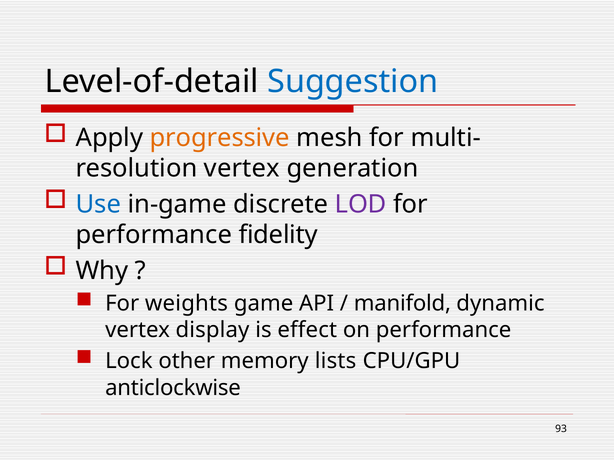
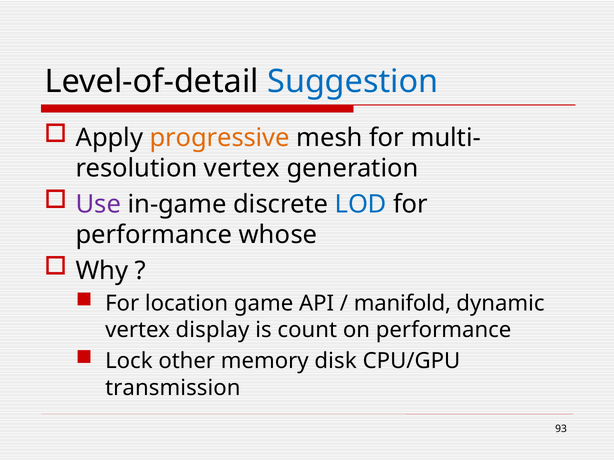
Use colour: blue -> purple
LOD colour: purple -> blue
fidelity: fidelity -> whose
weights: weights -> location
effect: effect -> count
lists: lists -> disk
anticlockwise: anticlockwise -> transmission
